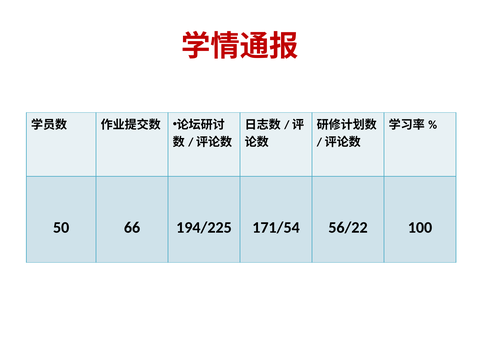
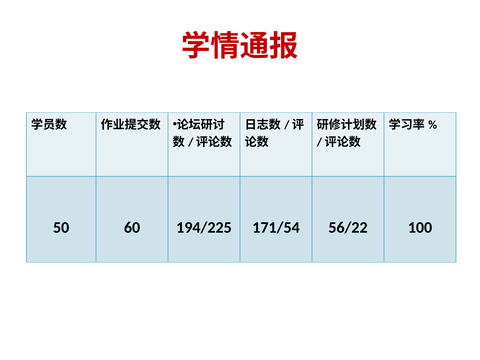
66: 66 -> 60
